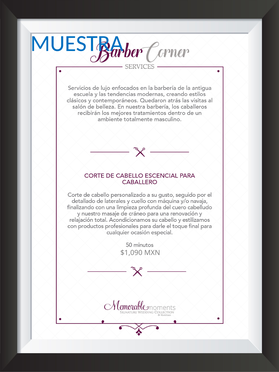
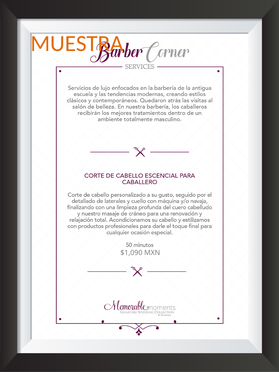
MUESTRA colour: blue -> orange
